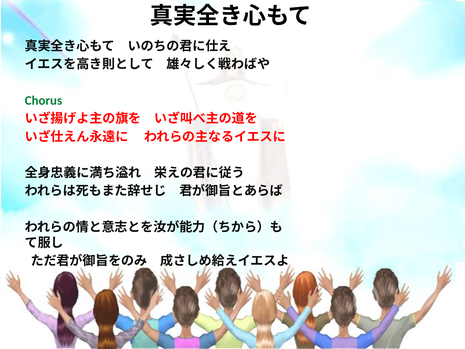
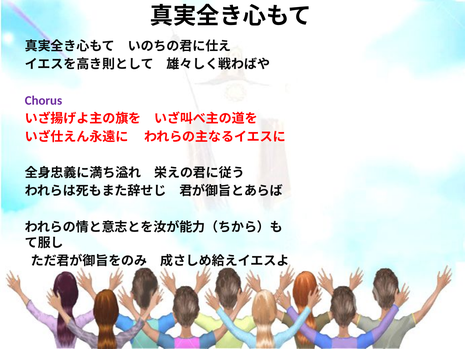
Chorus colour: green -> purple
